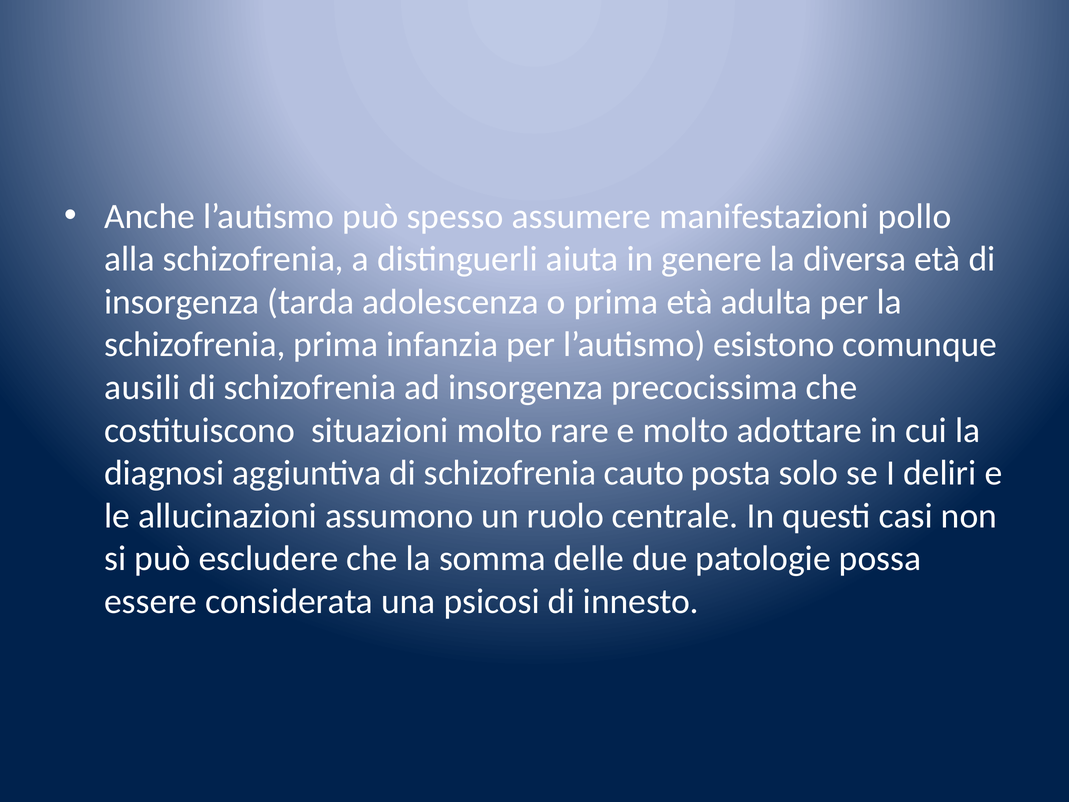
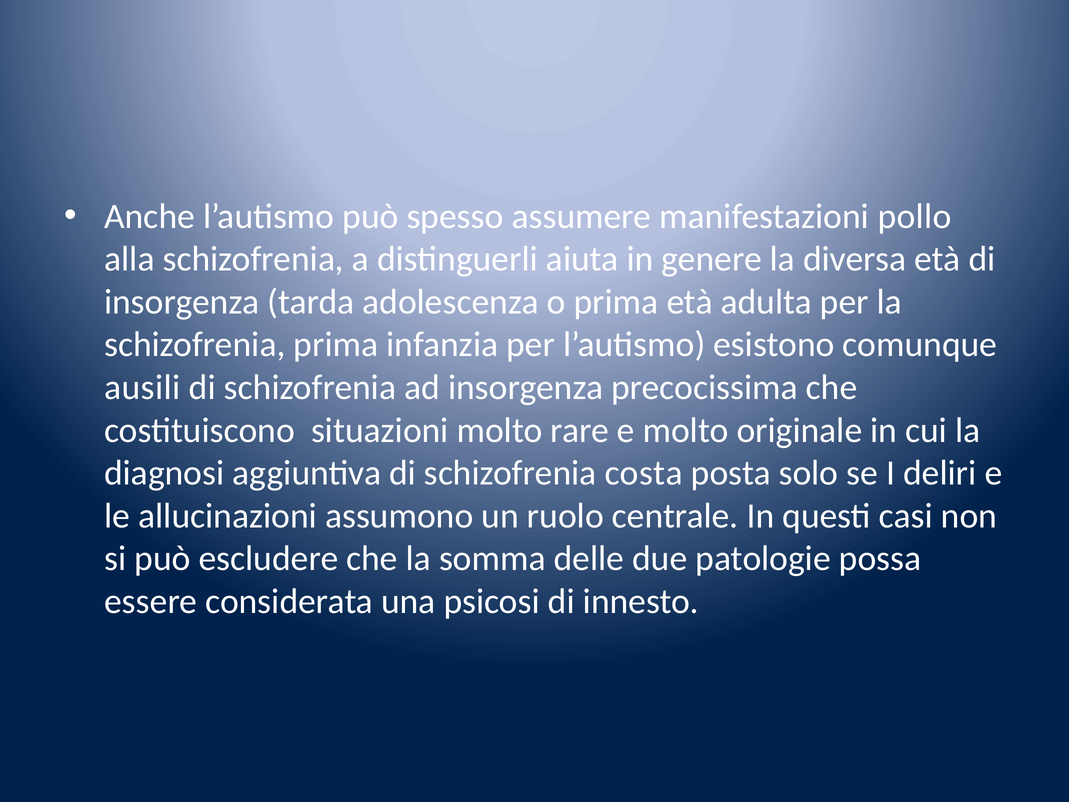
adottare: adottare -> originale
cauto: cauto -> costa
